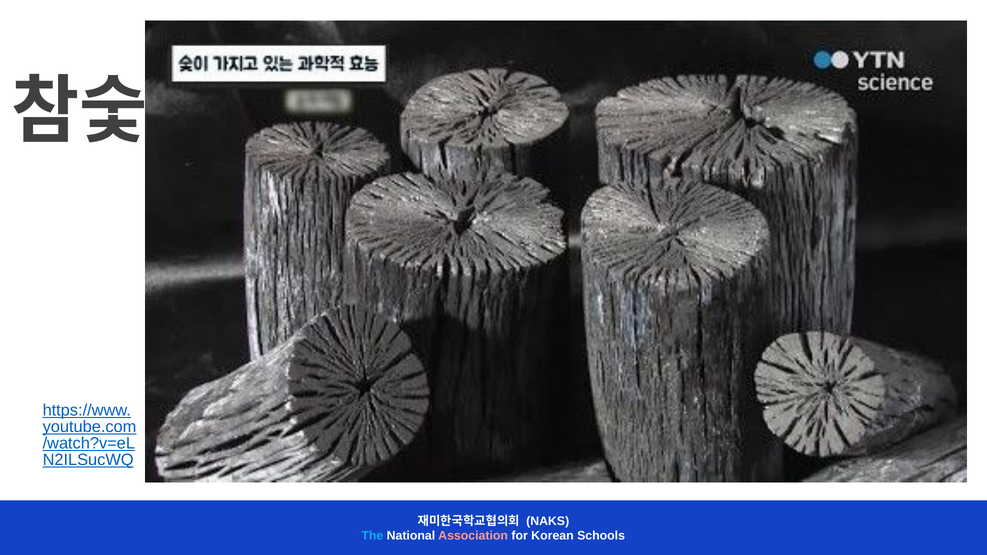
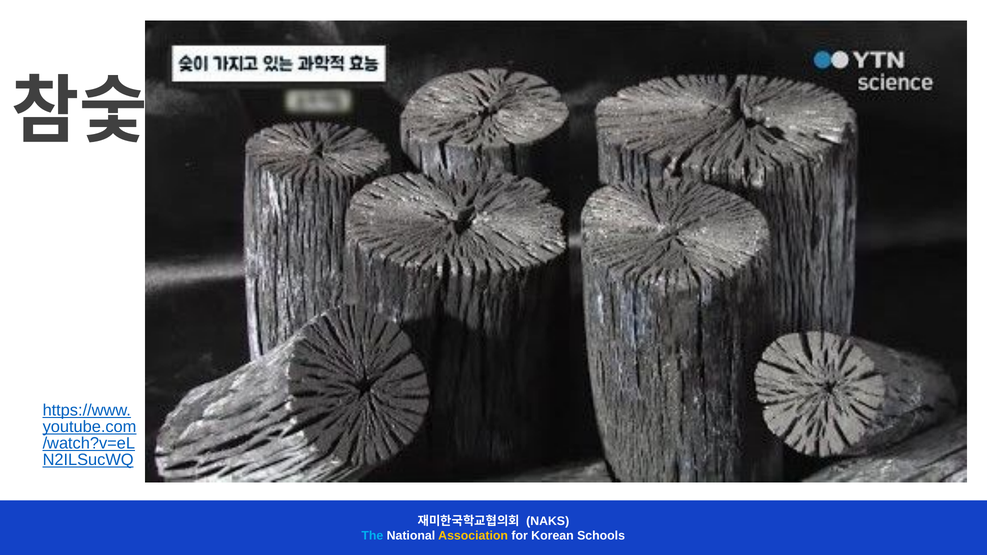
Association colour: pink -> yellow
